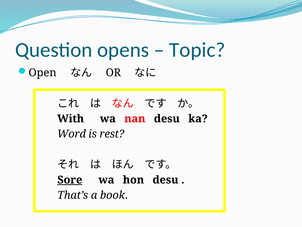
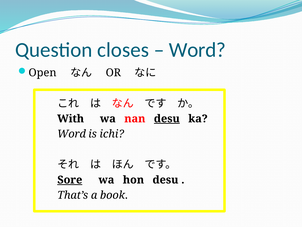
opens: opens -> closes
Topic at (197, 50): Topic -> Word
desu at (167, 118) underline: none -> present
rest: rest -> ichi
